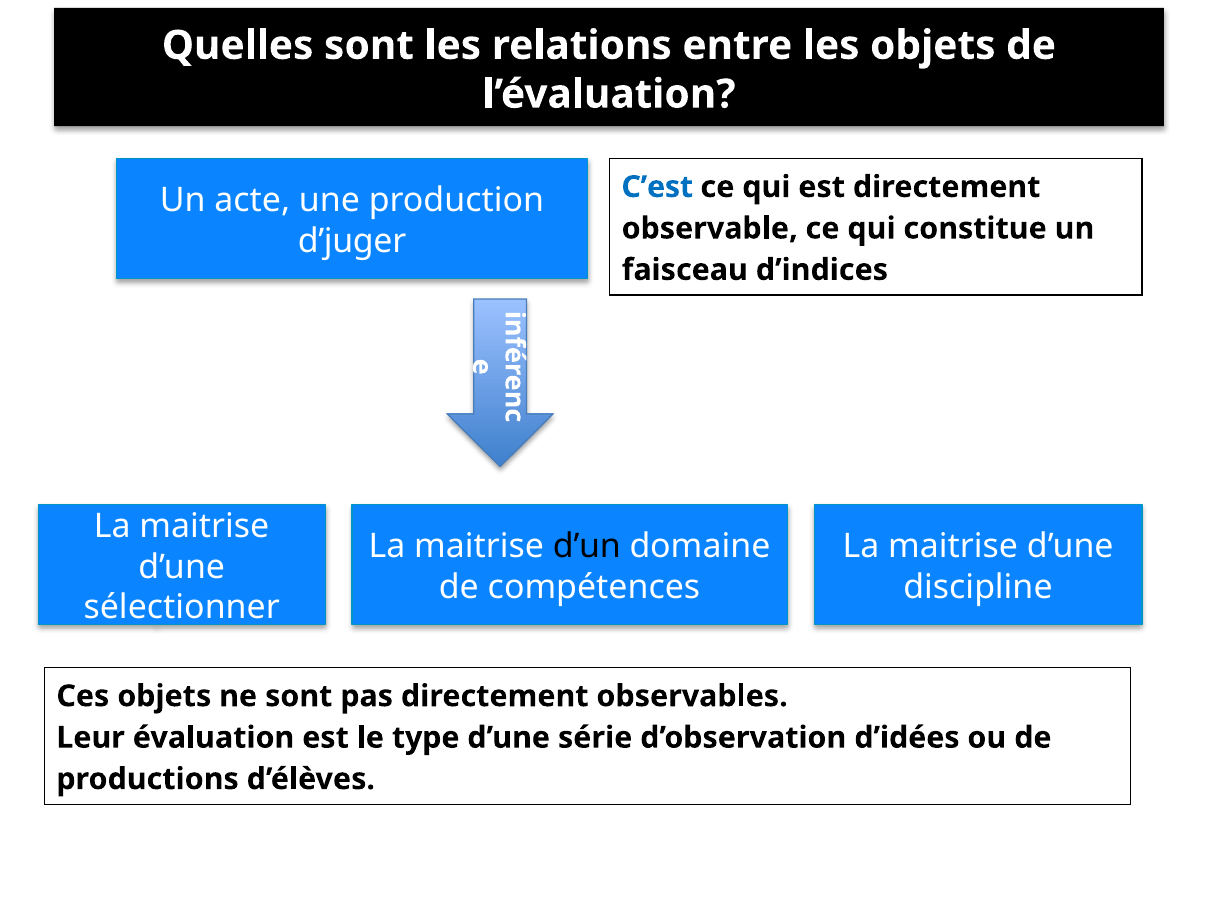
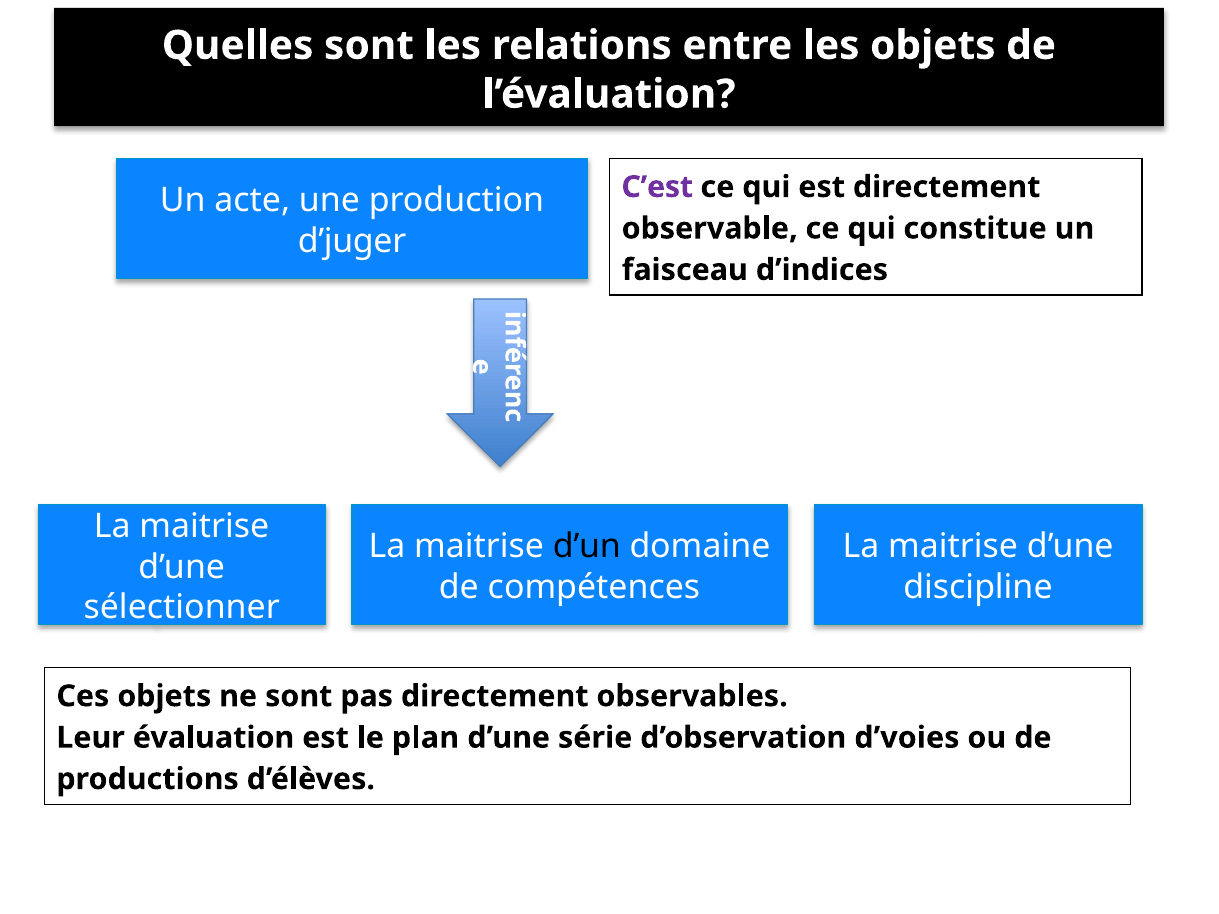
C’est colour: blue -> purple
type: type -> plan
d’idées: d’idées -> d’voies
